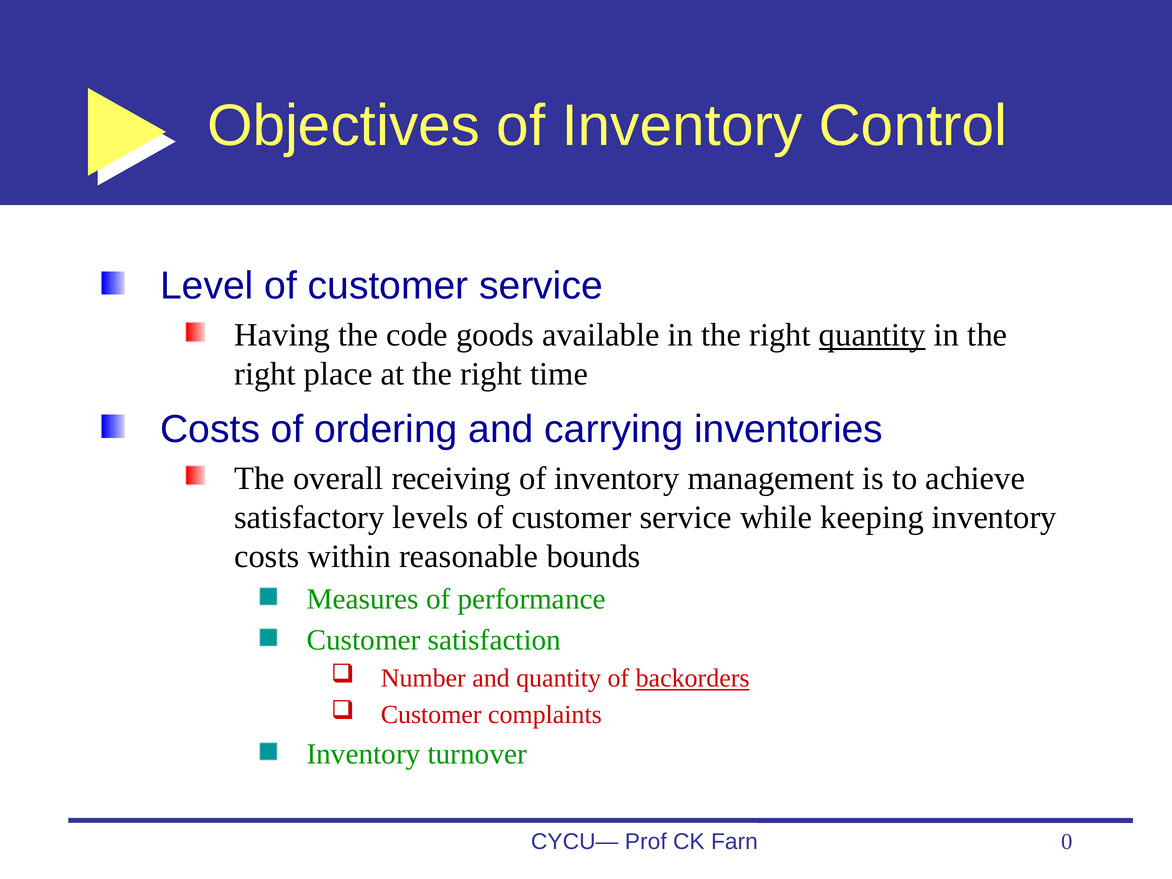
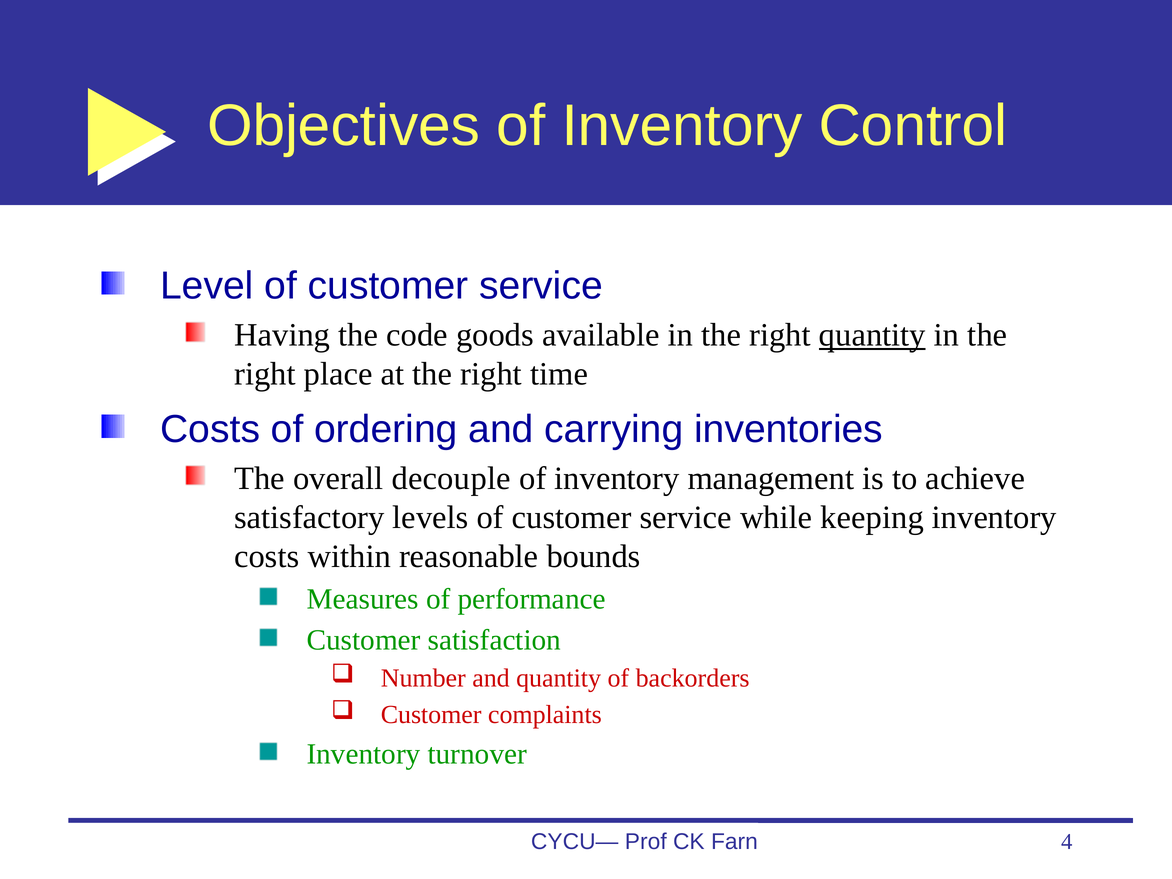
receiving: receiving -> decouple
backorders underline: present -> none
0: 0 -> 4
